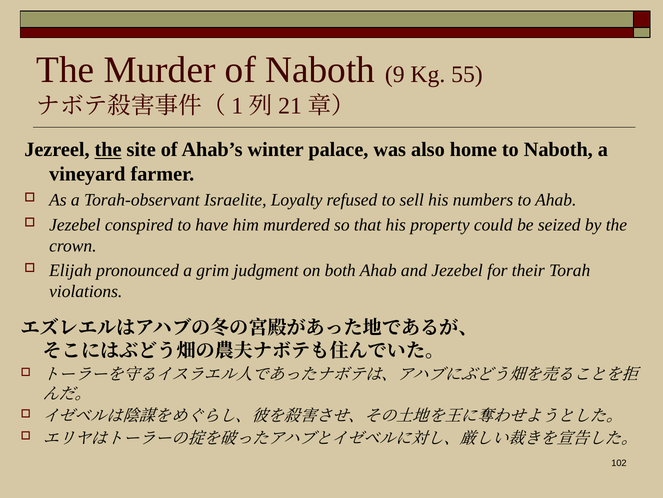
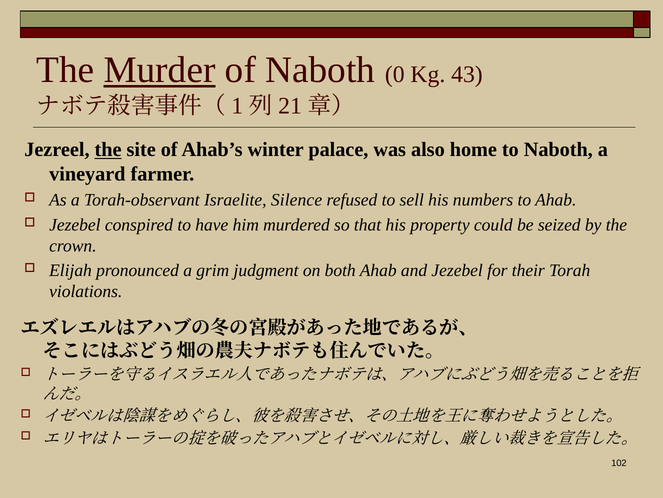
Murder underline: none -> present
9: 9 -> 0
55: 55 -> 43
Loyalty: Loyalty -> Silence
